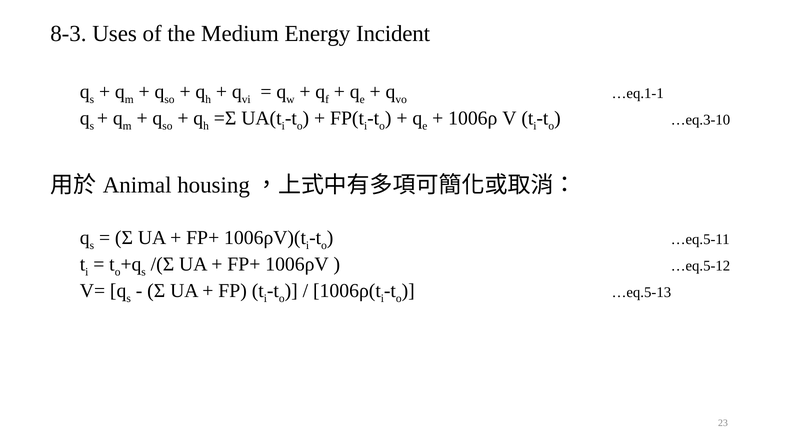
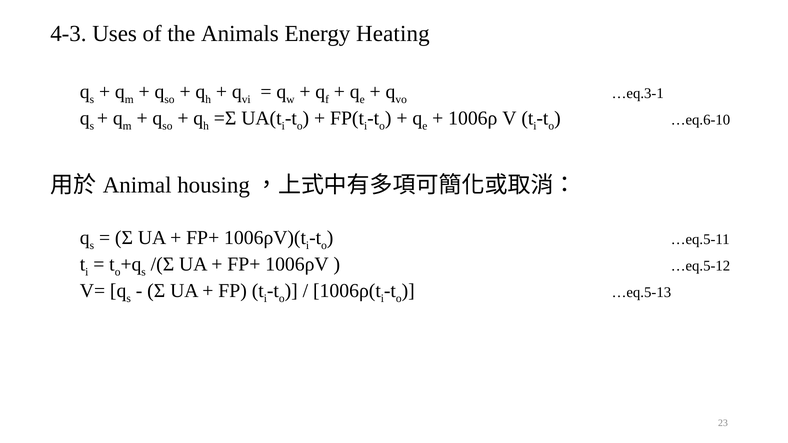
8-3: 8-3 -> 4-3
Medium: Medium -> Animals
Incident: Incident -> Heating
…eq.1-1: …eq.1-1 -> …eq.3-1
…eq.3-10: …eq.3-10 -> …eq.6-10
